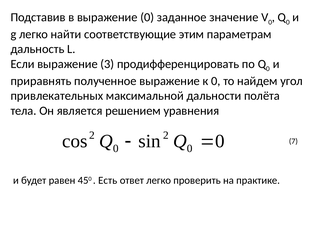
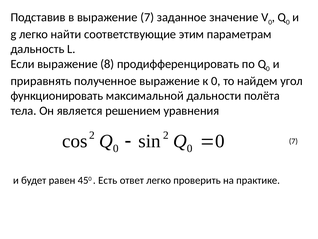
выражение 0: 0 -> 7
3: 3 -> 8
привлекательных: привлекательных -> функционировать
